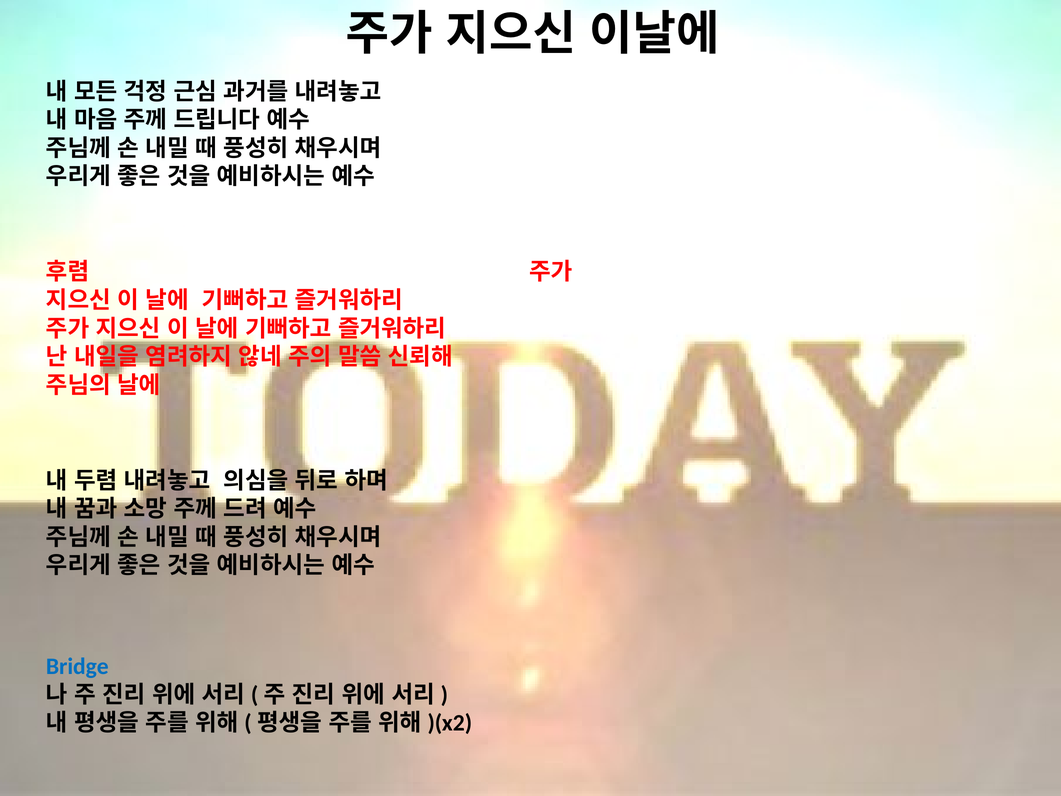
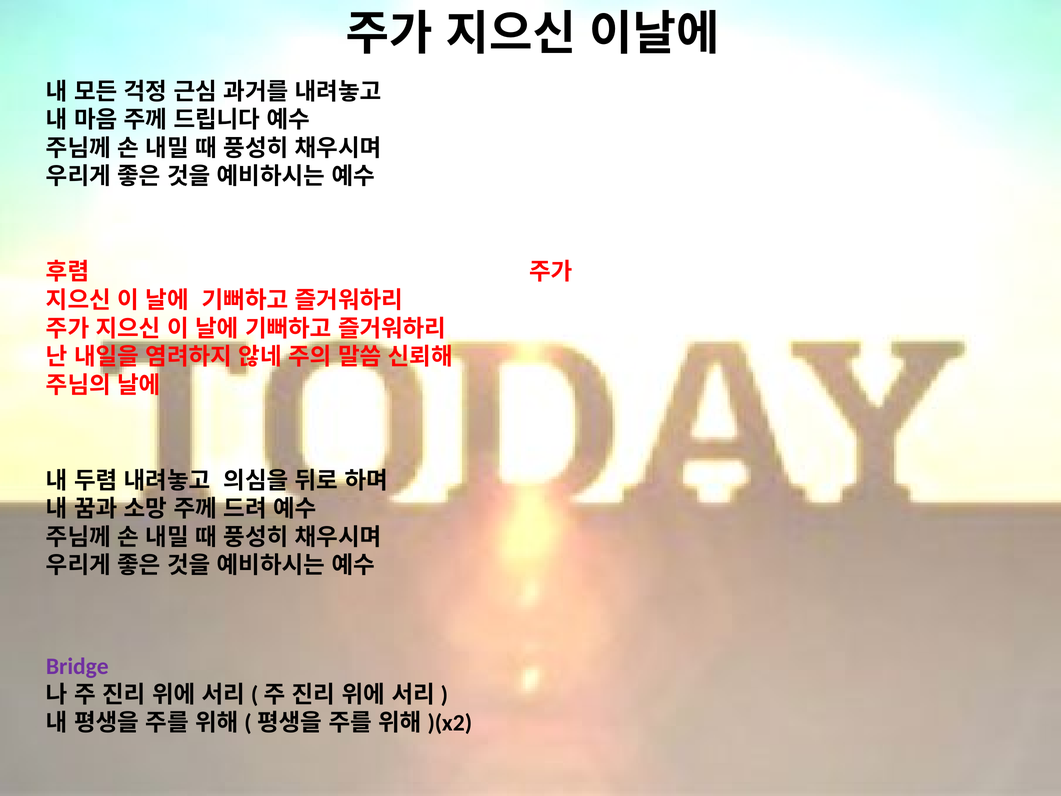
Bridge colour: blue -> purple
